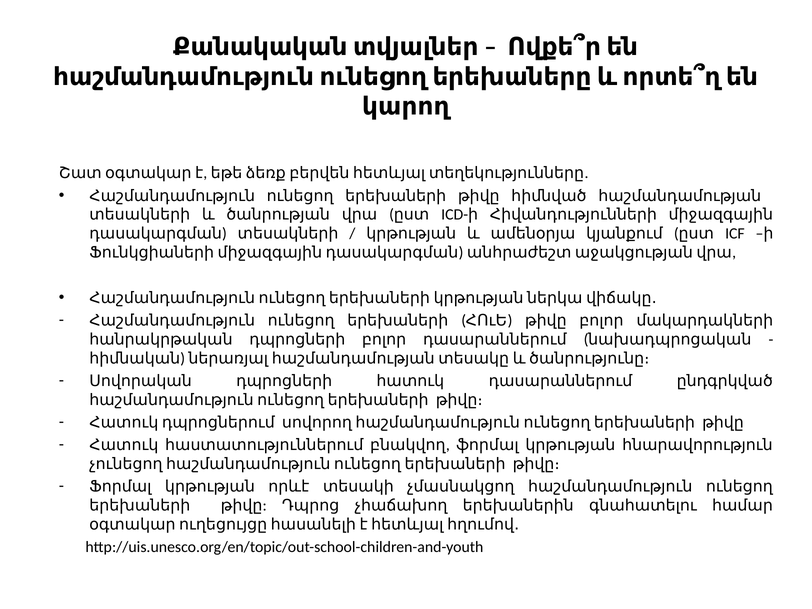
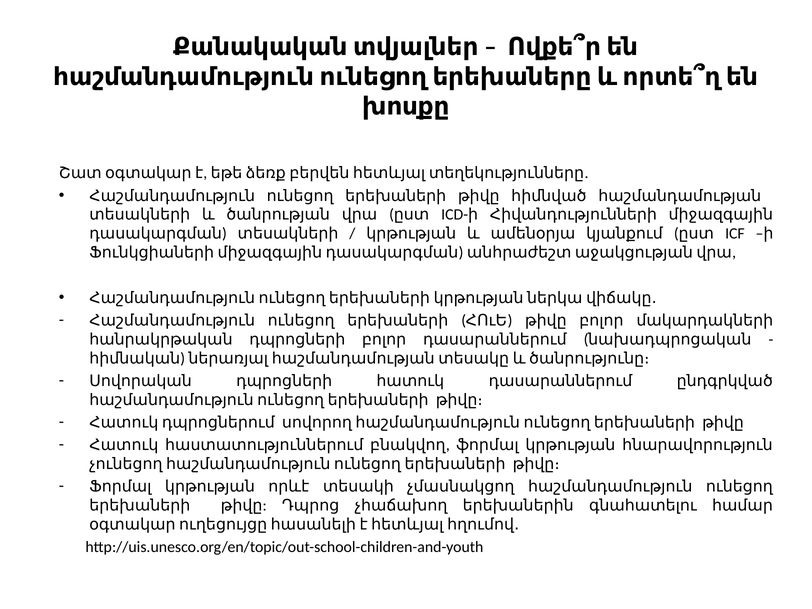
կարող: կարող -> խոսքը
